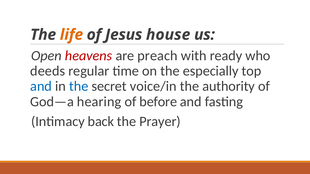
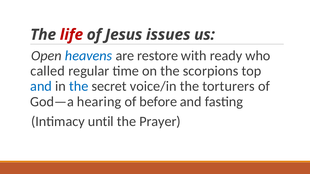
life colour: orange -> red
house: house -> issues
heavens colour: red -> blue
preach: preach -> restore
deeds: deeds -> called
especially: especially -> scorpions
authority: authority -> torturers
back: back -> until
